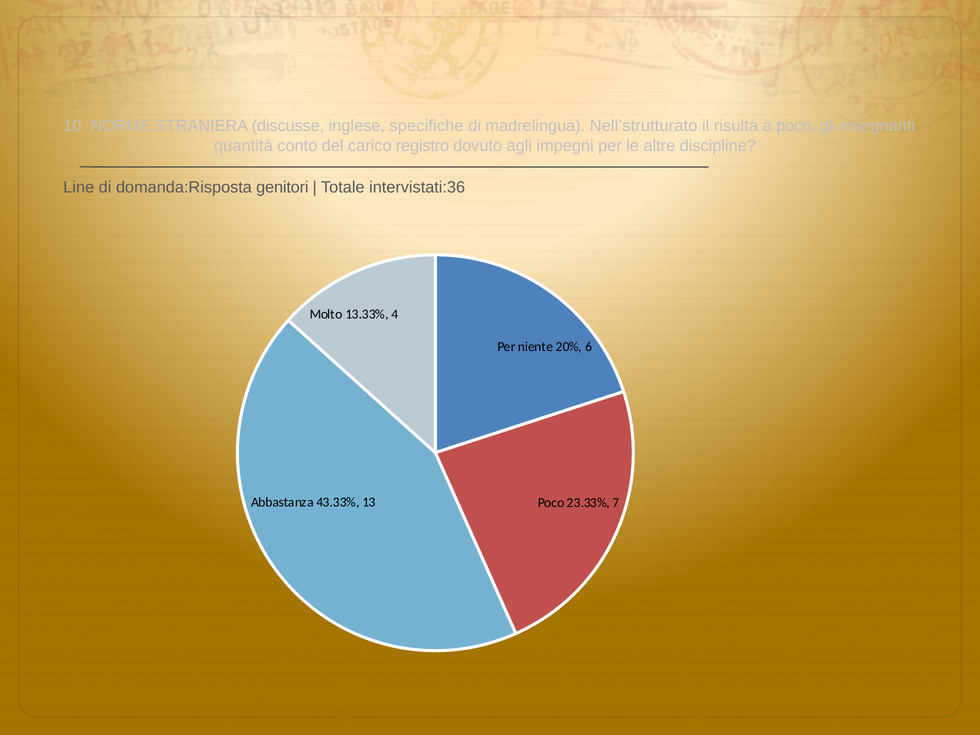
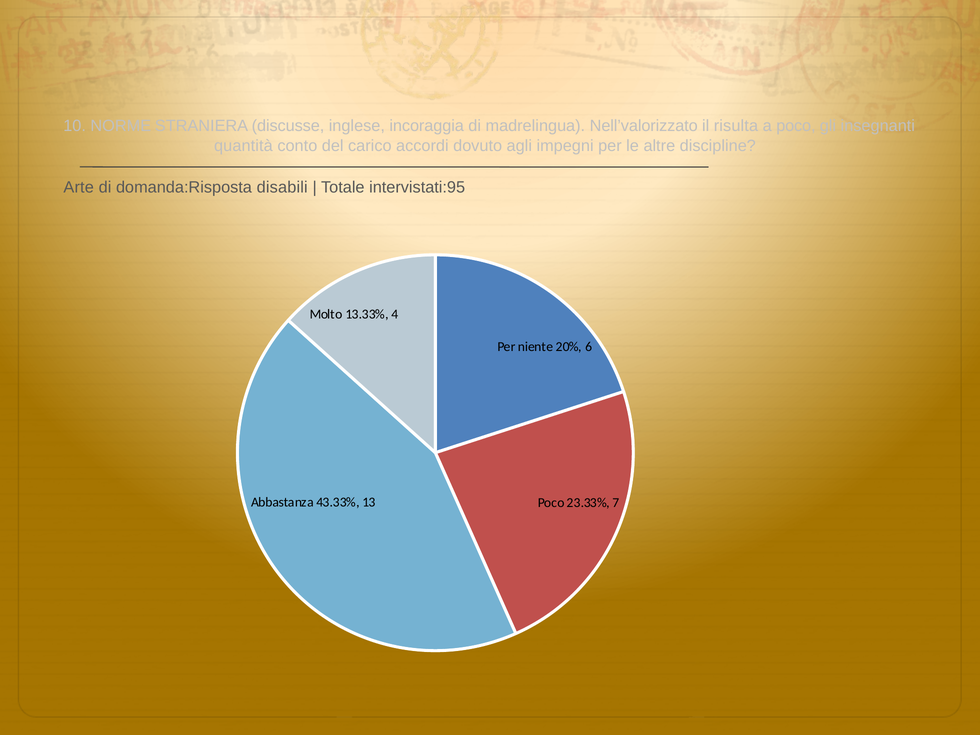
specifiche: specifiche -> incoraggia
Nell’strutturato: Nell’strutturato -> Nell’valorizzato
registro: registro -> accordi
Line: Line -> Arte
genitori: genitori -> disabili
intervistati:36: intervistati:36 -> intervistati:95
